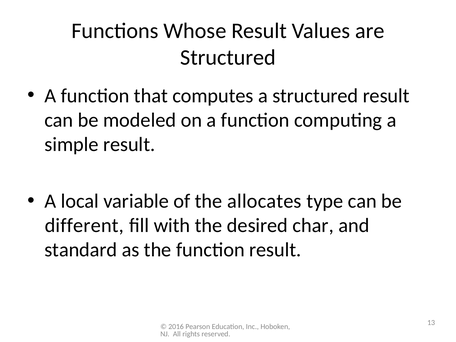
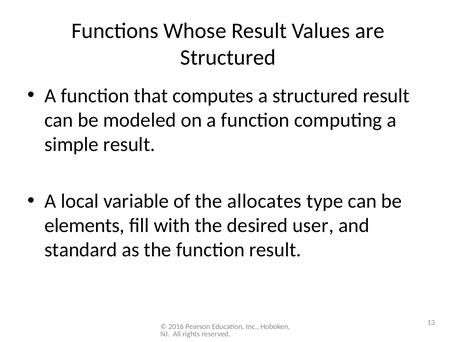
different: different -> elements
char: char -> user
